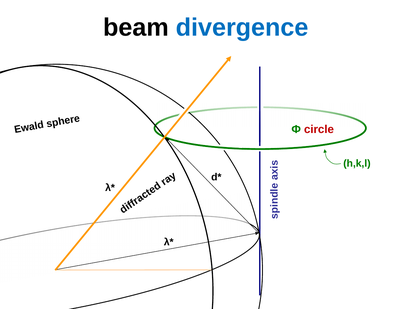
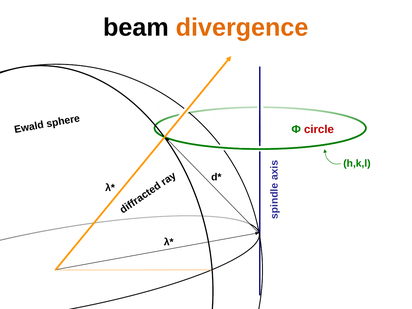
divergence colour: blue -> orange
